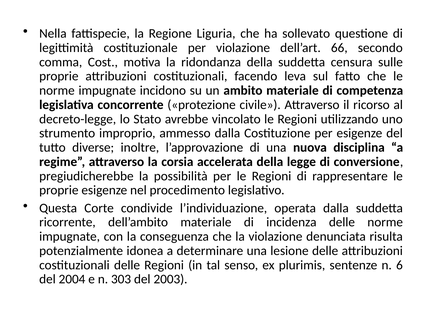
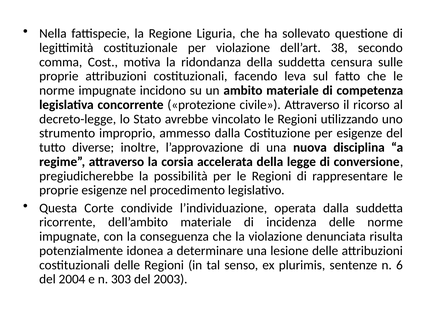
66: 66 -> 38
